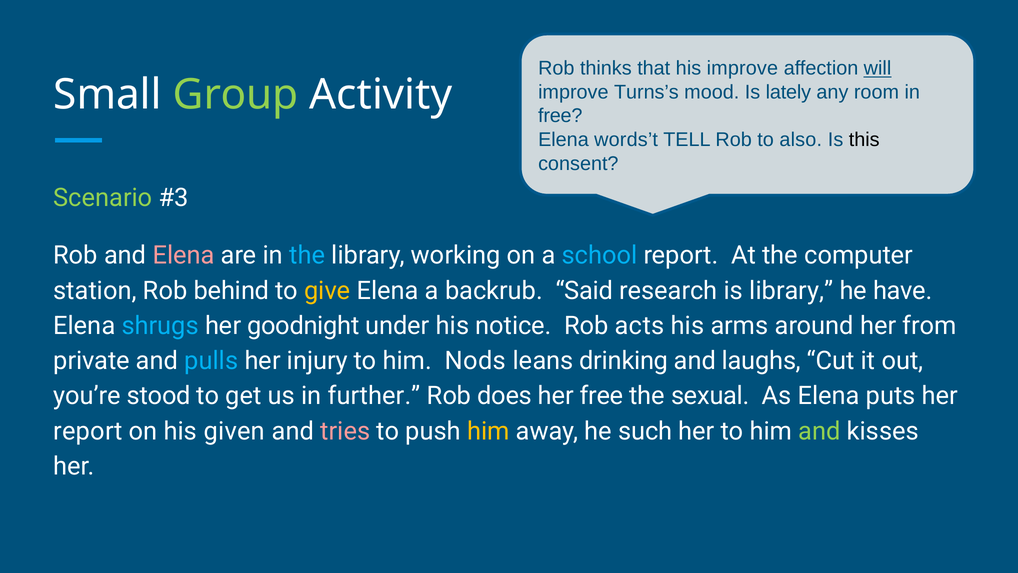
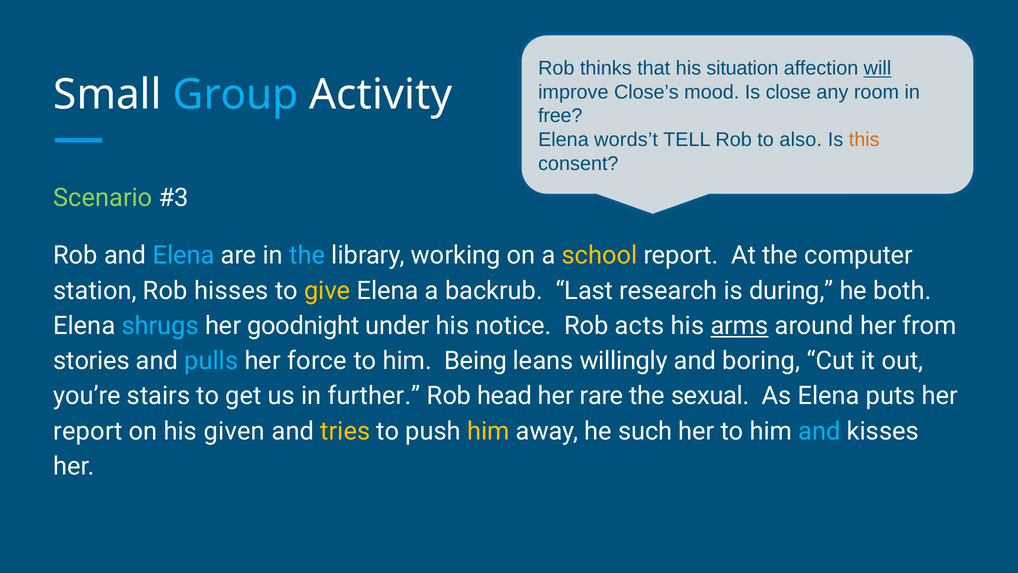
his improve: improve -> situation
Group colour: light green -> light blue
Turns’s: Turns’s -> Close’s
lately: lately -> close
this colour: black -> orange
Elena at (184, 255) colour: pink -> light blue
school colour: light blue -> yellow
behind: behind -> hisses
Said: Said -> Last
is library: library -> during
have: have -> both
arms underline: none -> present
private: private -> stories
injury: injury -> force
Nods: Nods -> Being
drinking: drinking -> willingly
laughs: laughs -> boring
stood: stood -> stairs
does: does -> head
her free: free -> rare
tries colour: pink -> yellow
and at (819, 431) colour: light green -> light blue
